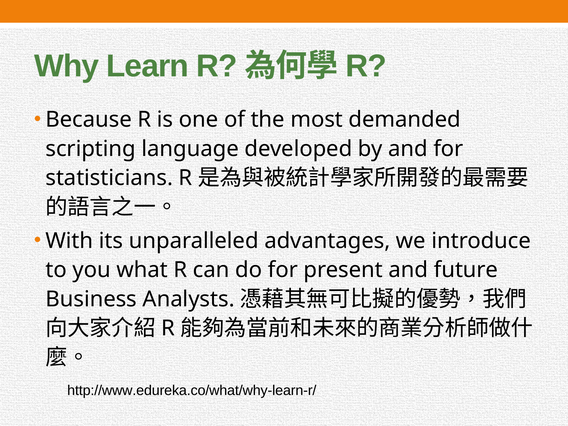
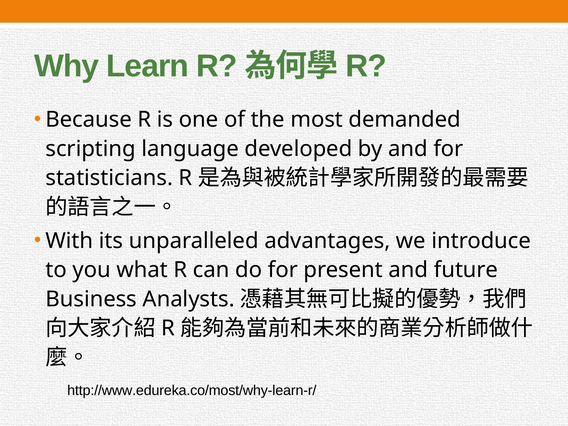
http://www.edureka.co/what/why-learn-r/: http://www.edureka.co/what/why-learn-r/ -> http://www.edureka.co/most/why-learn-r/
